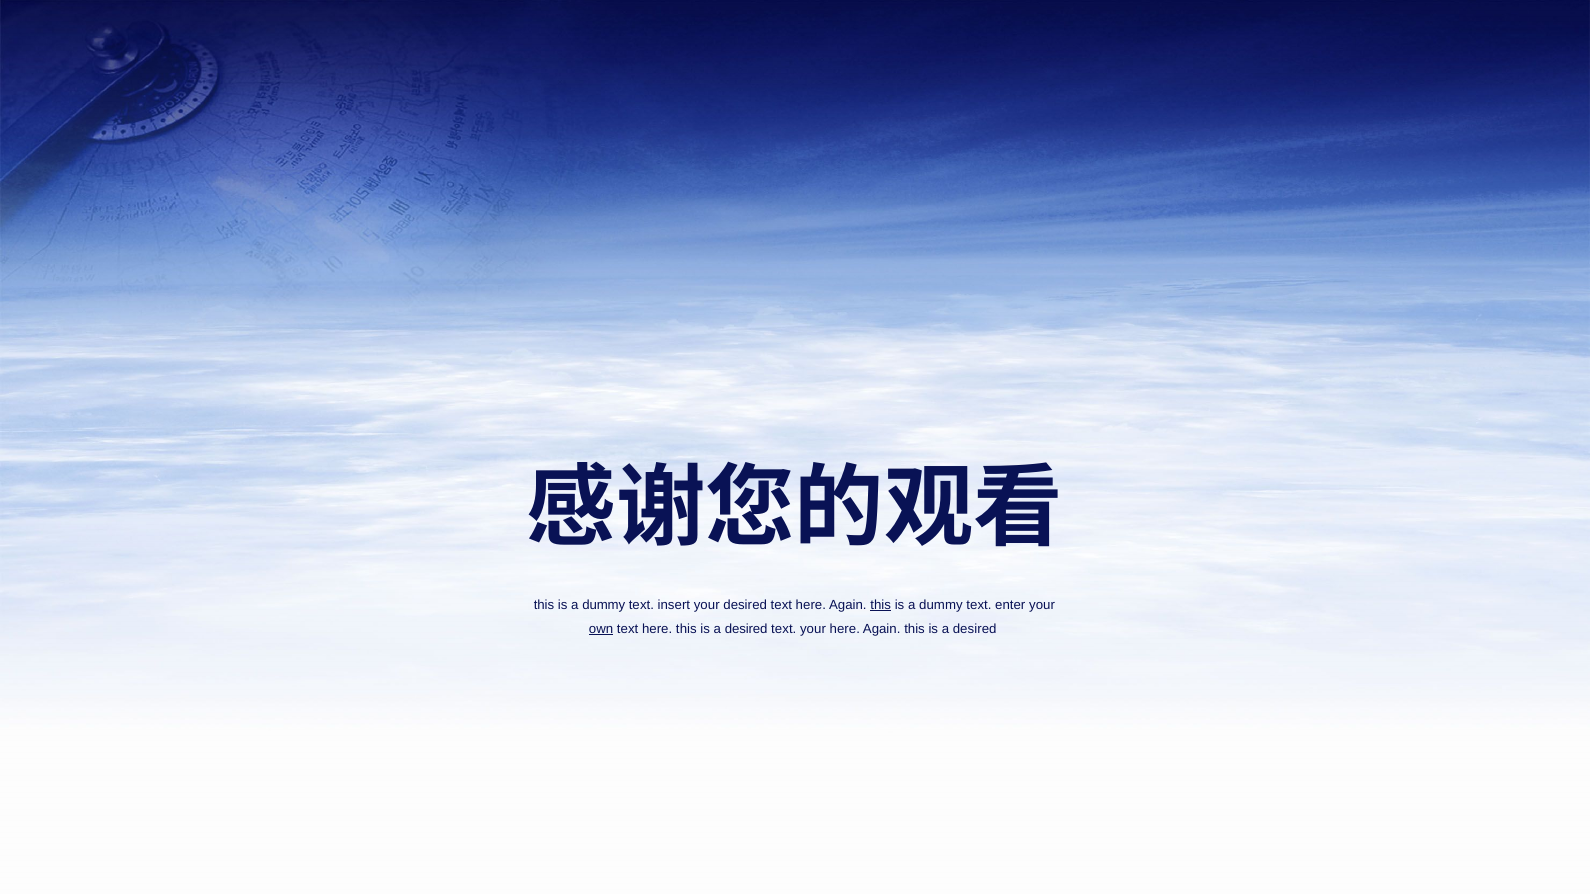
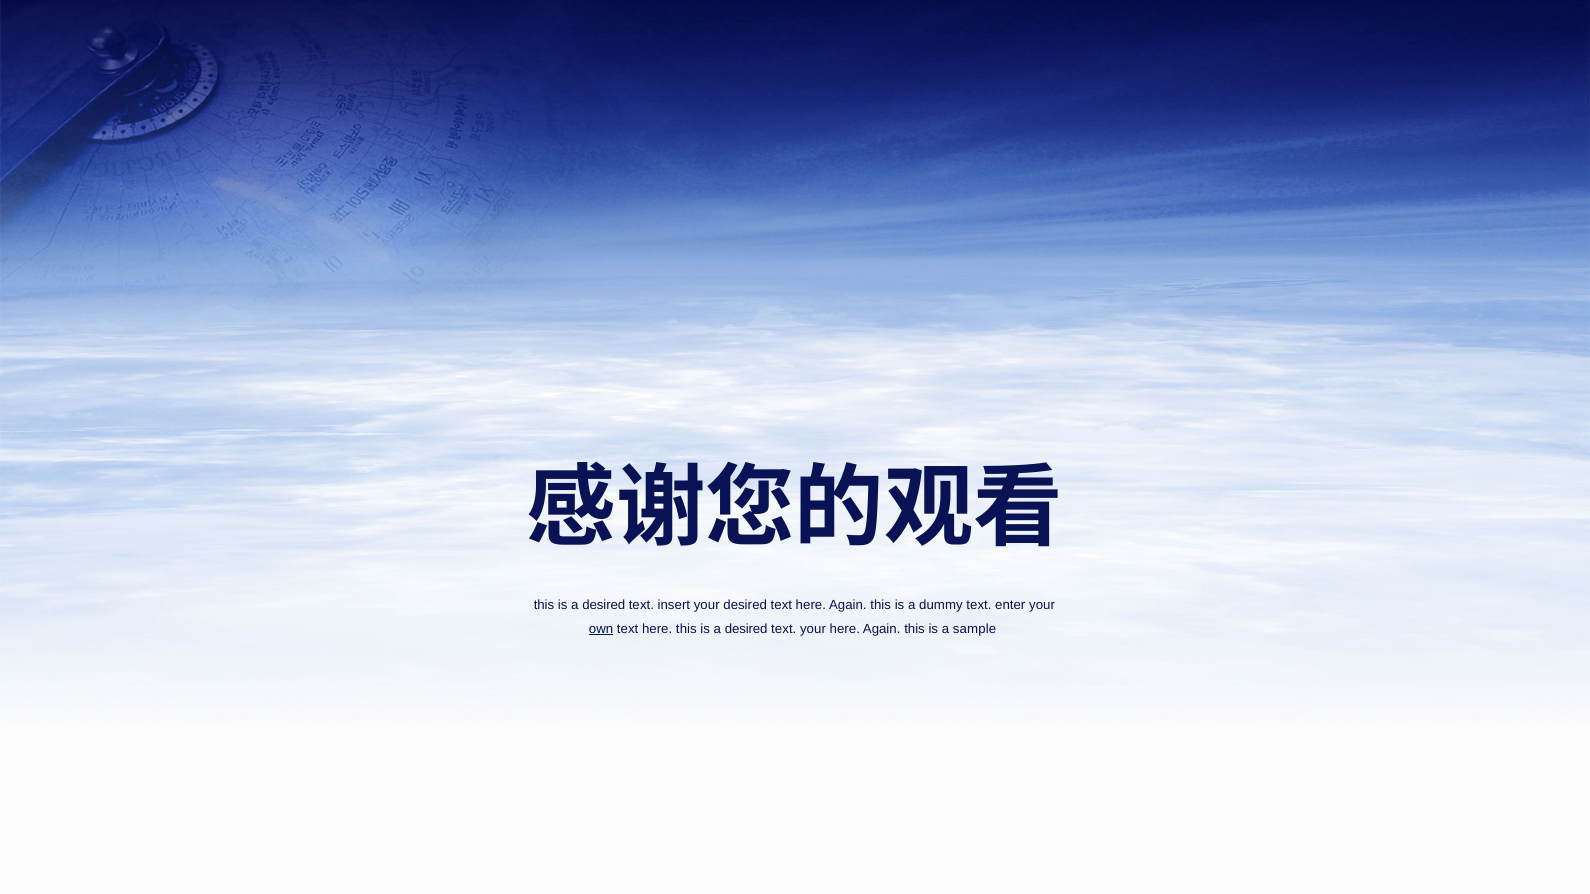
dummy at (604, 605): dummy -> desired
this at (881, 605) underline: present -> none
desired at (975, 629): desired -> sample
